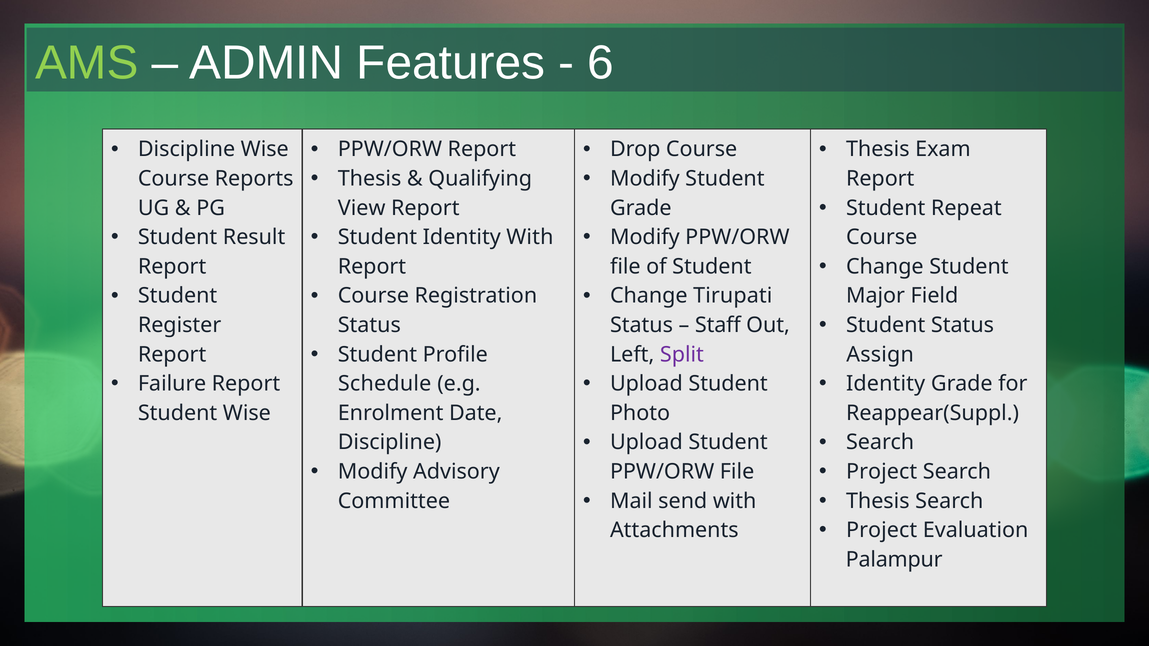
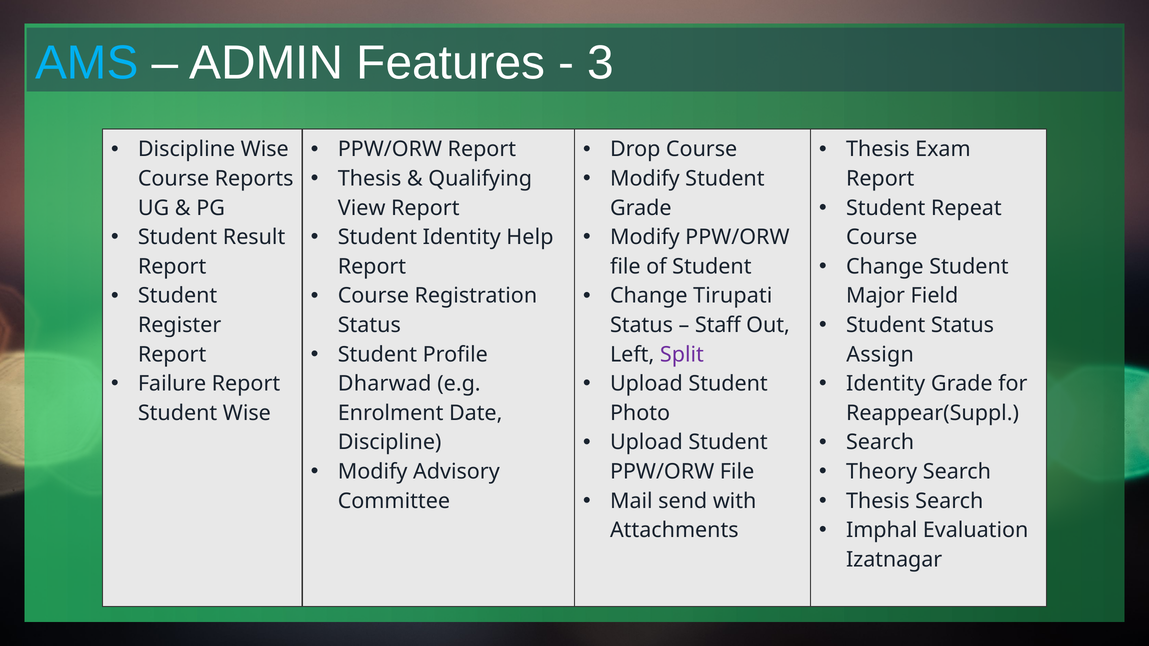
AMS colour: light green -> light blue
6: 6 -> 3
Identity With: With -> Help
Schedule: Schedule -> Dharwad
Project at (882, 472): Project -> Theory
Project at (882, 530): Project -> Imphal
Palampur: Palampur -> Izatnagar
